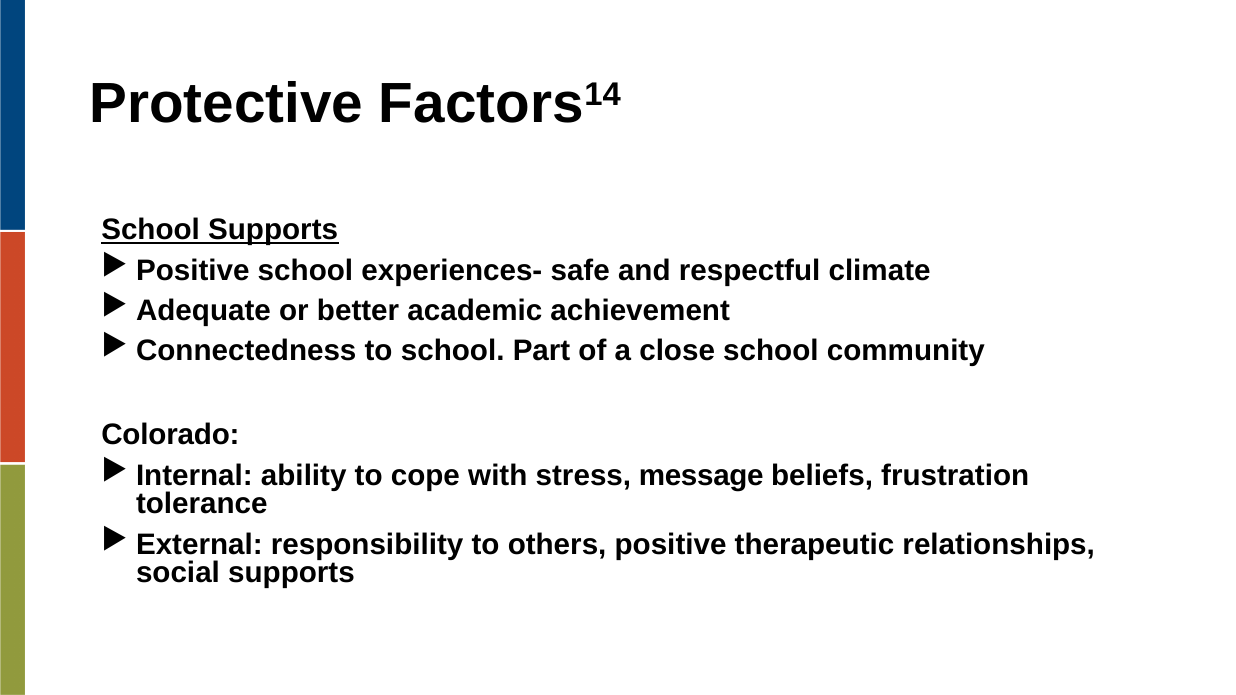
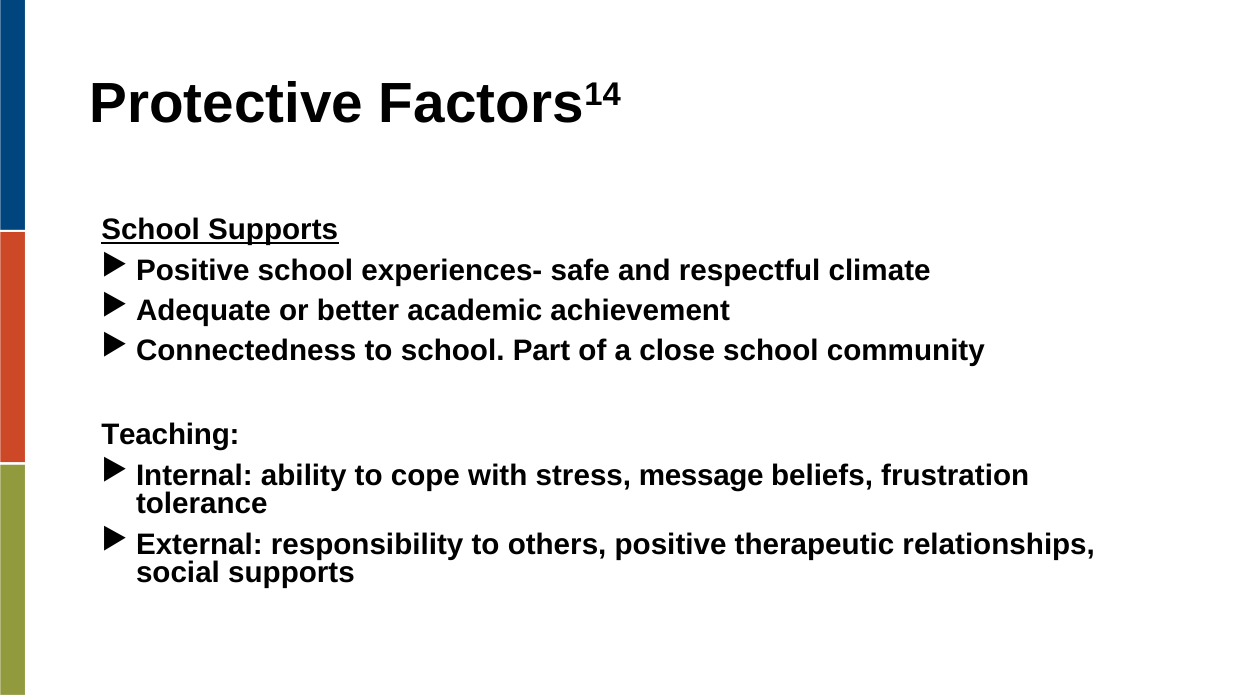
Colorado: Colorado -> Teaching
